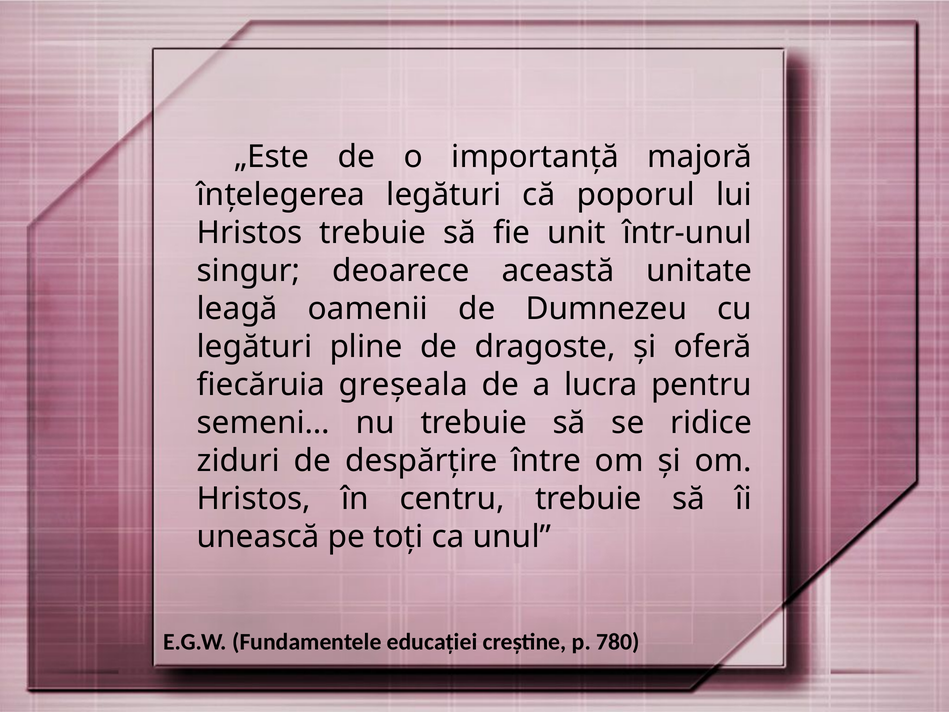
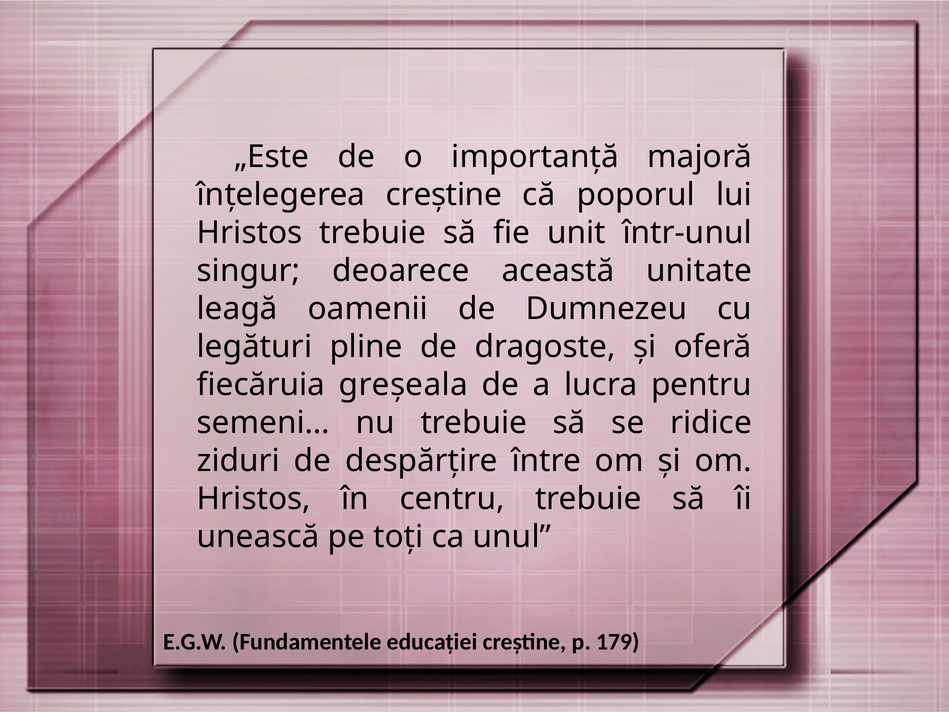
înţelegerea legături: legături -> creştine
780: 780 -> 179
